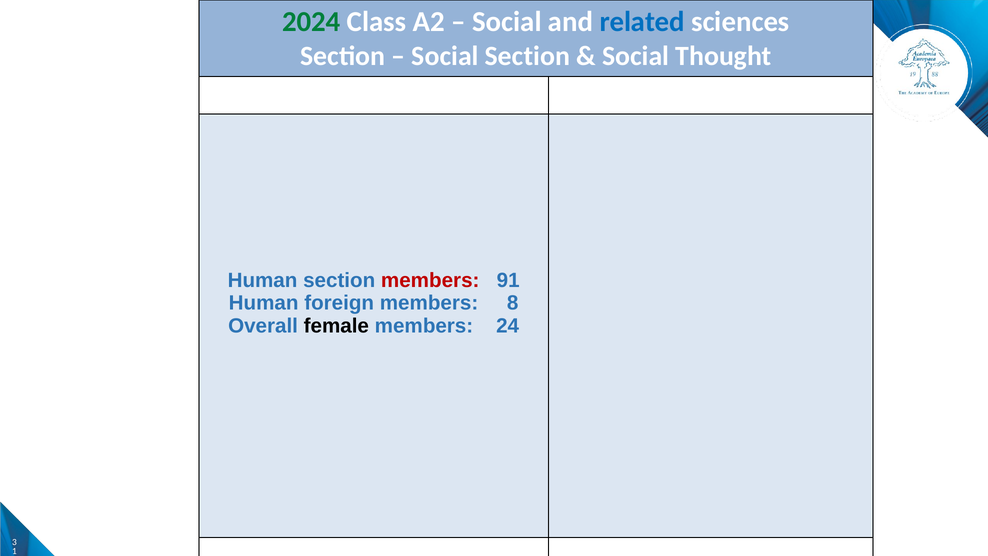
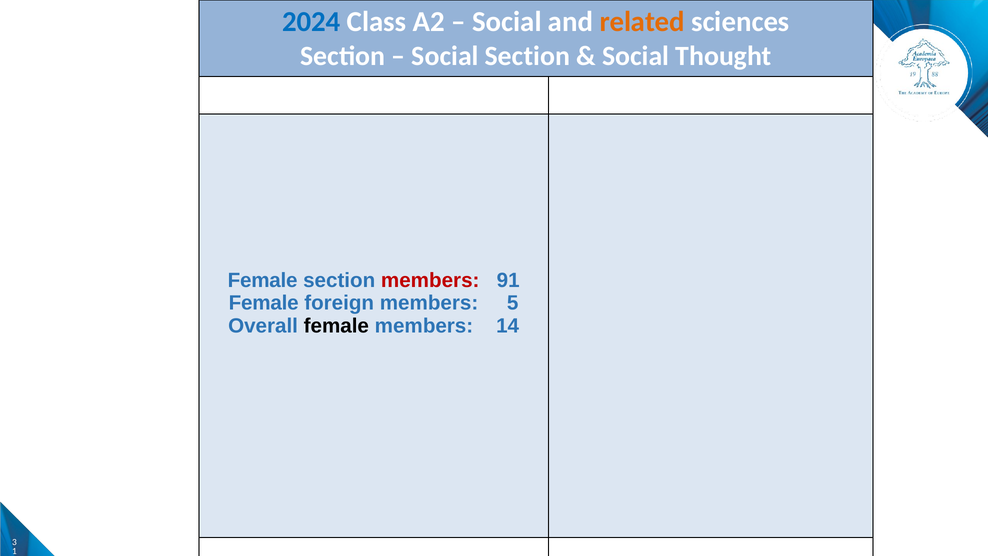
2024 colour: green -> blue
related colour: blue -> orange
Human at (263, 280): Human -> Female
Human at (264, 303): Human -> Female
8: 8 -> 5
24: 24 -> 14
